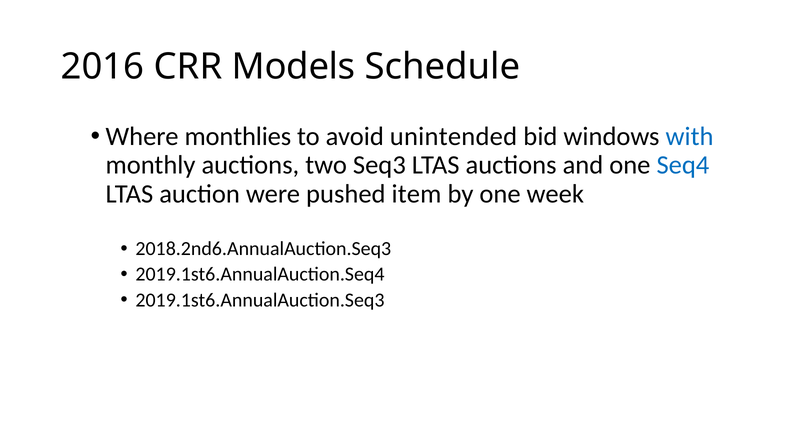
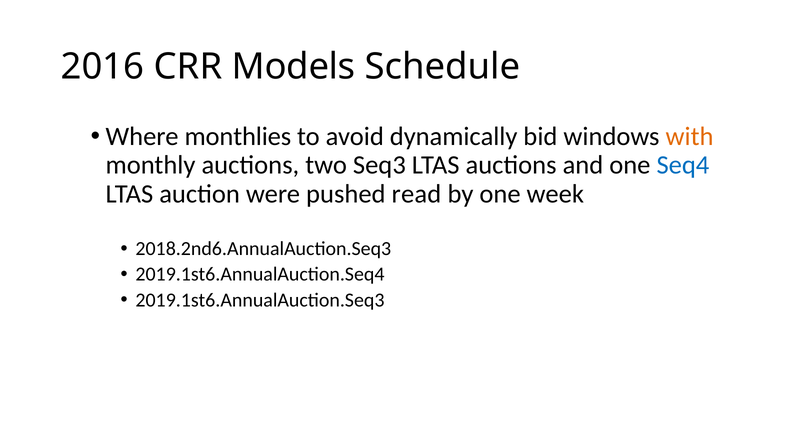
unintended: unintended -> dynamically
with colour: blue -> orange
item: item -> read
